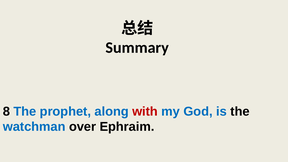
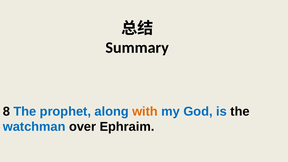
with colour: red -> orange
